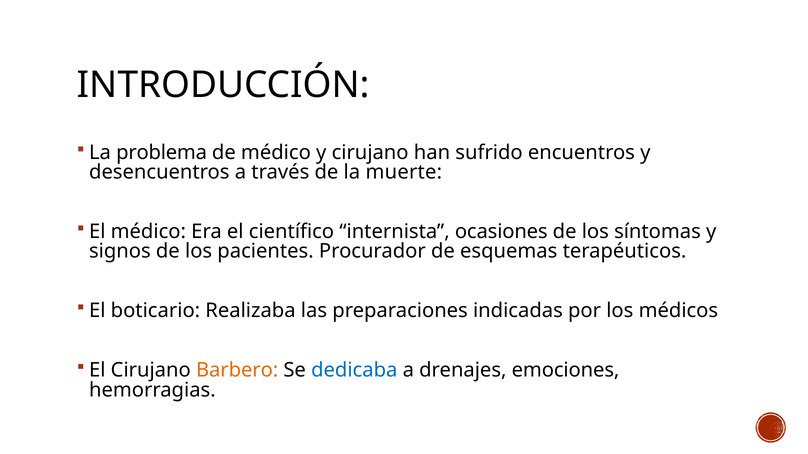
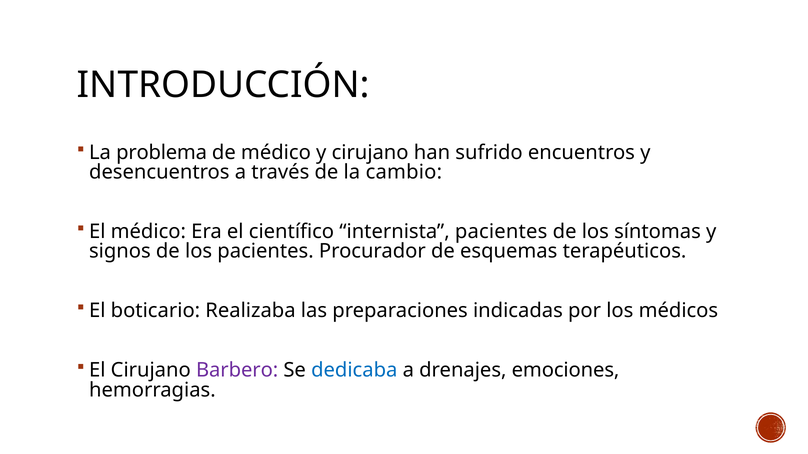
muerte: muerte -> cambio
internista ocasiones: ocasiones -> pacientes
Barbero colour: orange -> purple
